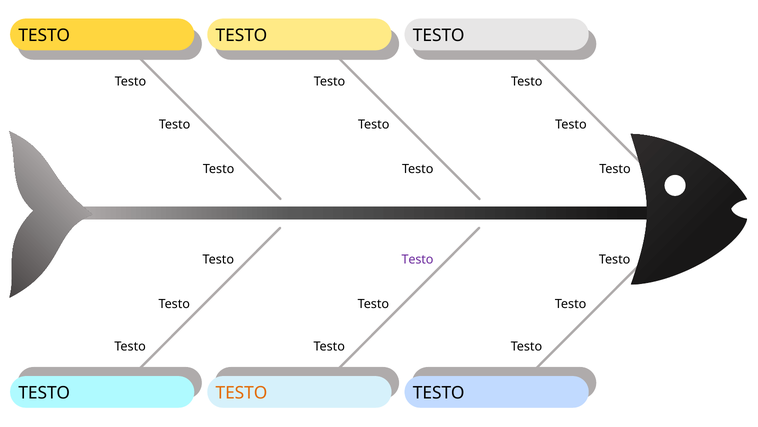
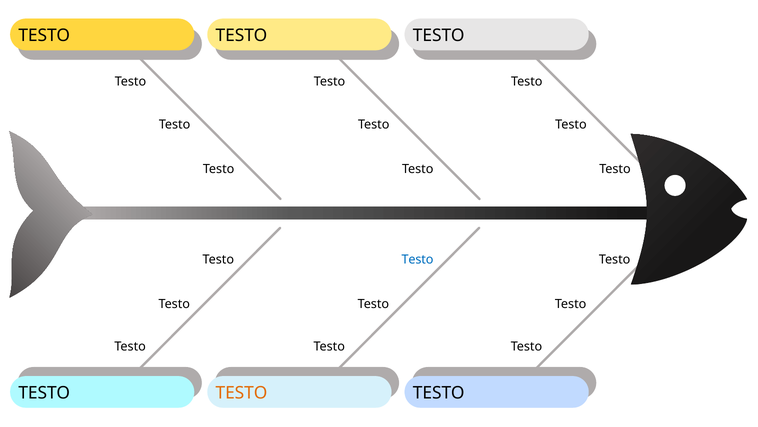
Testo at (417, 259) colour: purple -> blue
